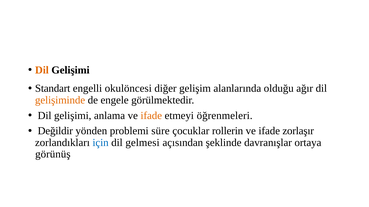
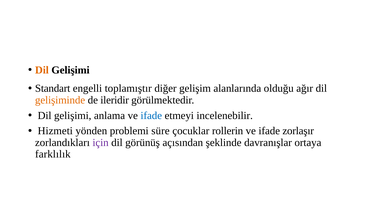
okulöncesi: okulöncesi -> toplamıştır
engele: engele -> ileridir
ifade at (151, 116) colour: orange -> blue
öğrenmeleri: öğrenmeleri -> incelenebilir
Değildir: Değildir -> Hizmeti
için colour: blue -> purple
gelmesi: gelmesi -> görünüş
görünüş: görünüş -> farklılık
